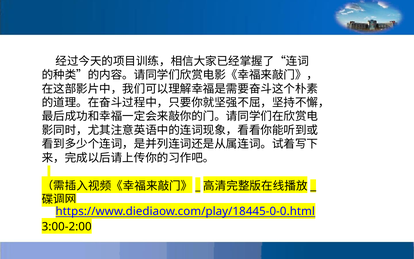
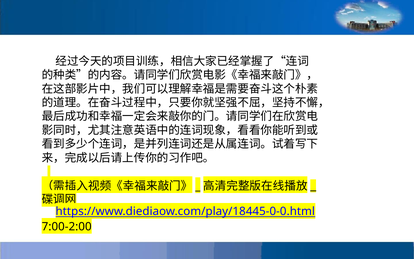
3:00-2:00: 3:00-2:00 -> 7:00-2:00
